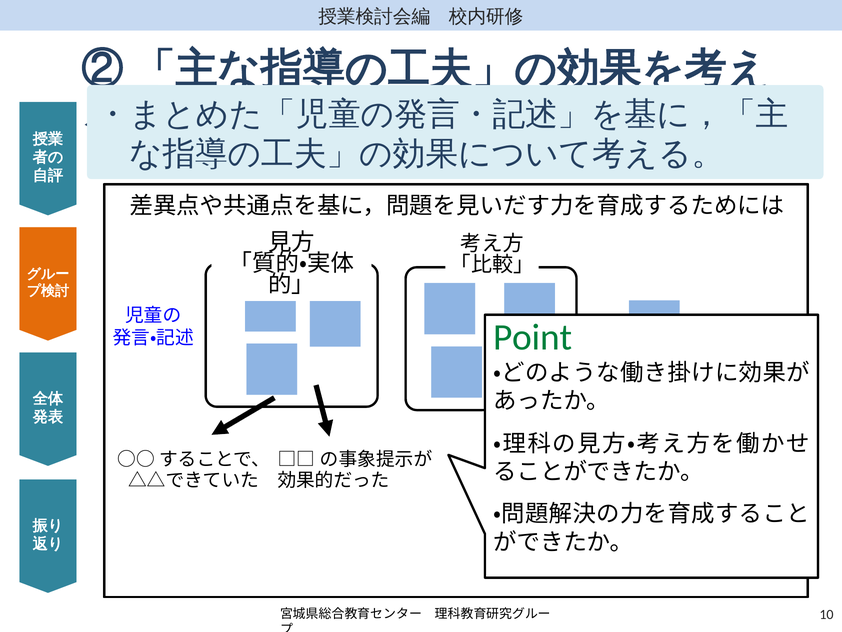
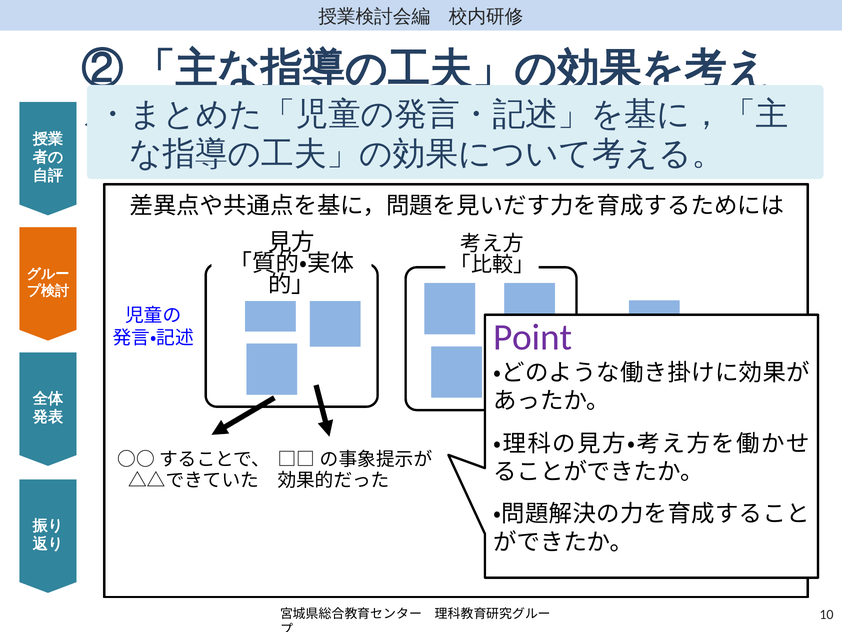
Point colour: green -> purple
